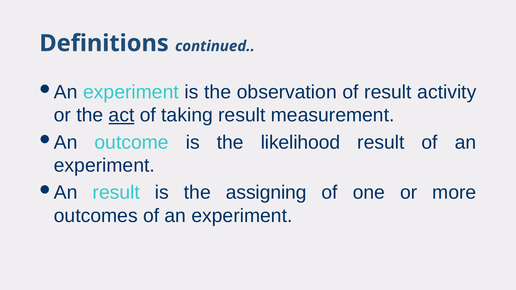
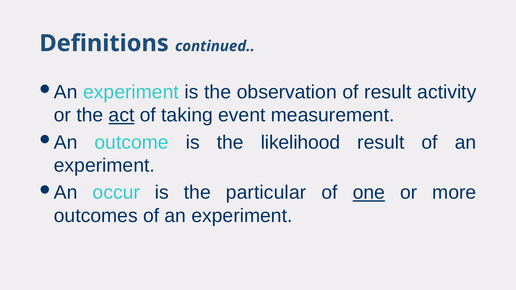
taking result: result -> event
result at (116, 193): result -> occur
assigning: assigning -> particular
one underline: none -> present
